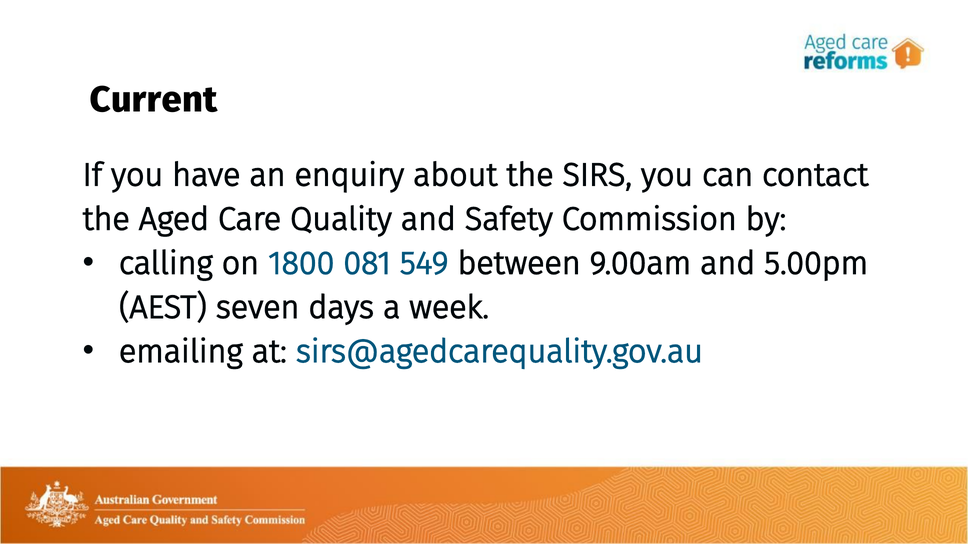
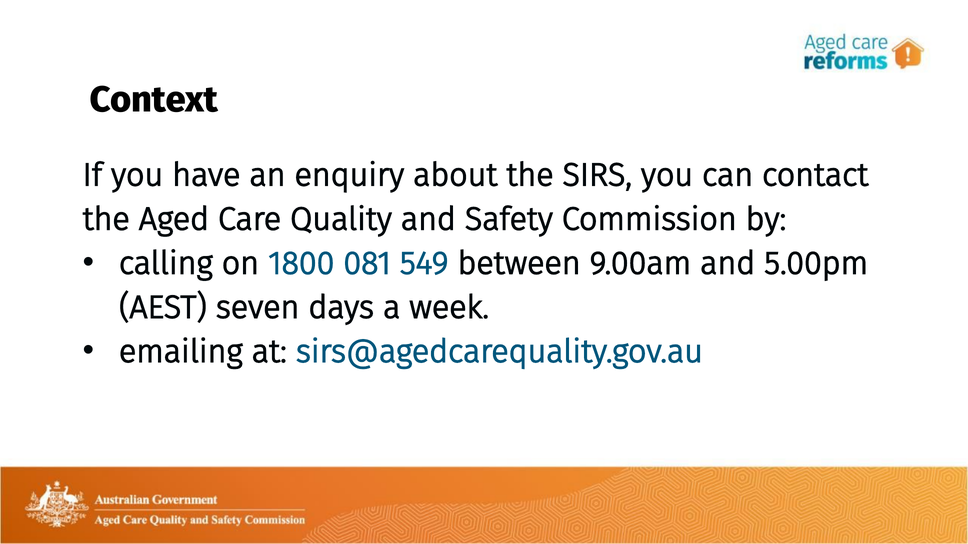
Current: Current -> Context
